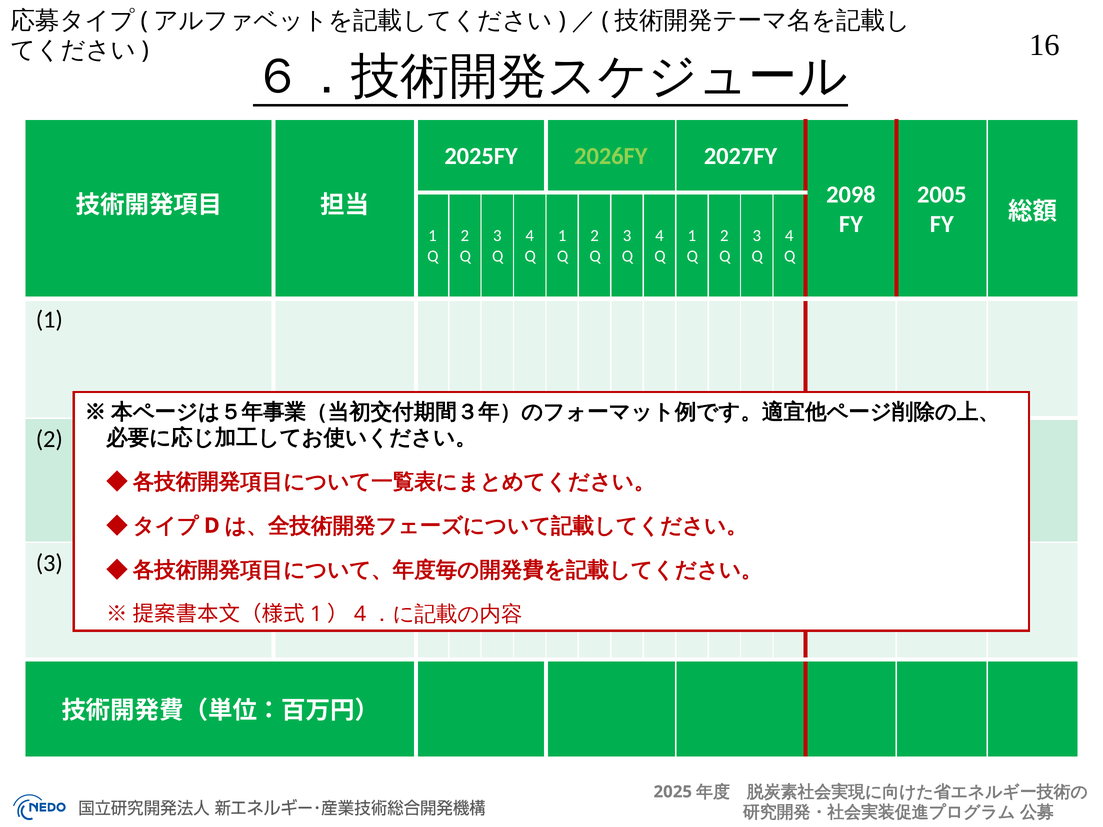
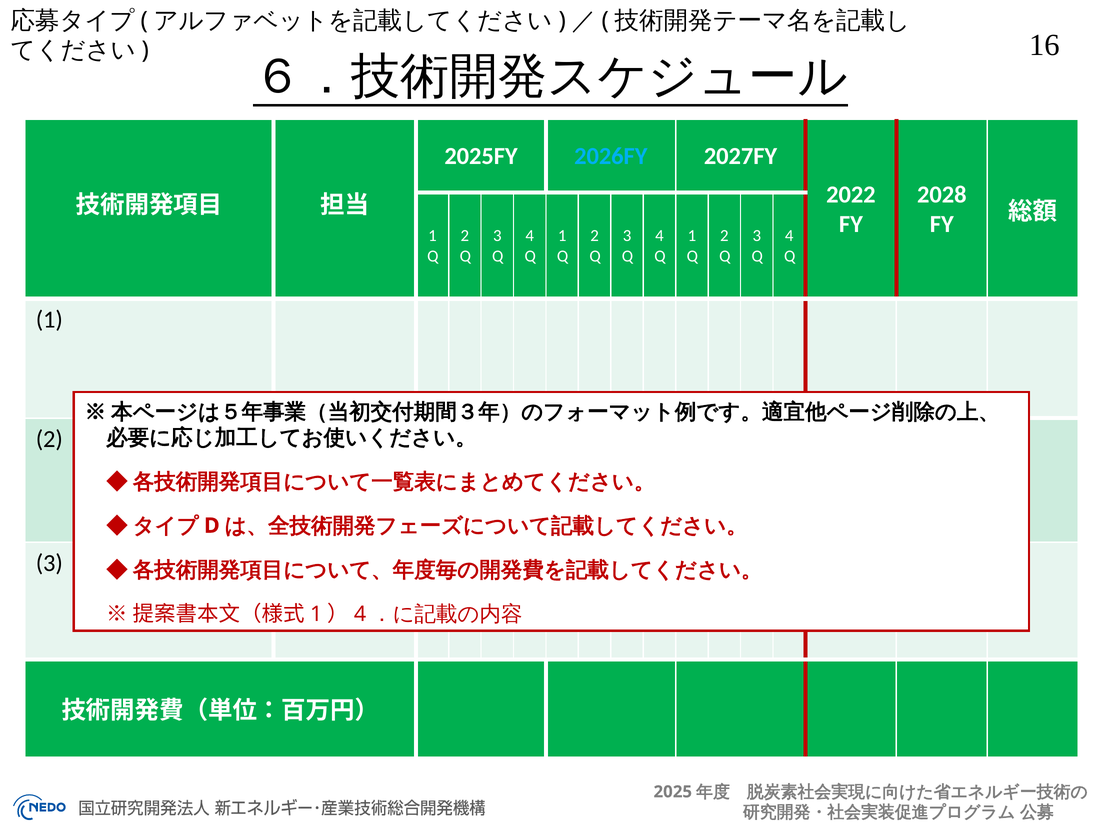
2026FY colour: light green -> light blue
2098: 2098 -> 2022
2005: 2005 -> 2028
